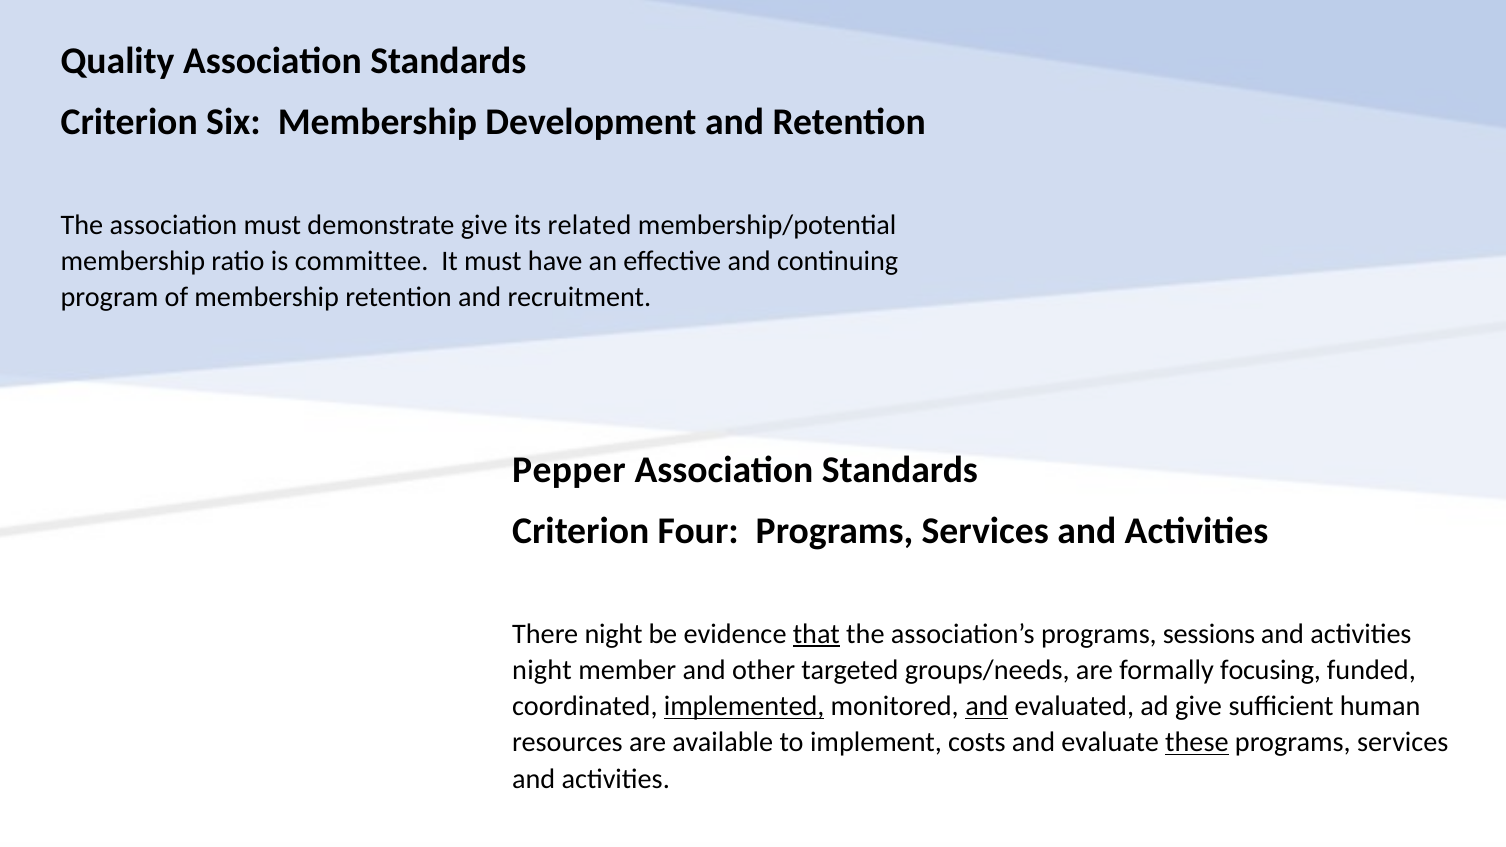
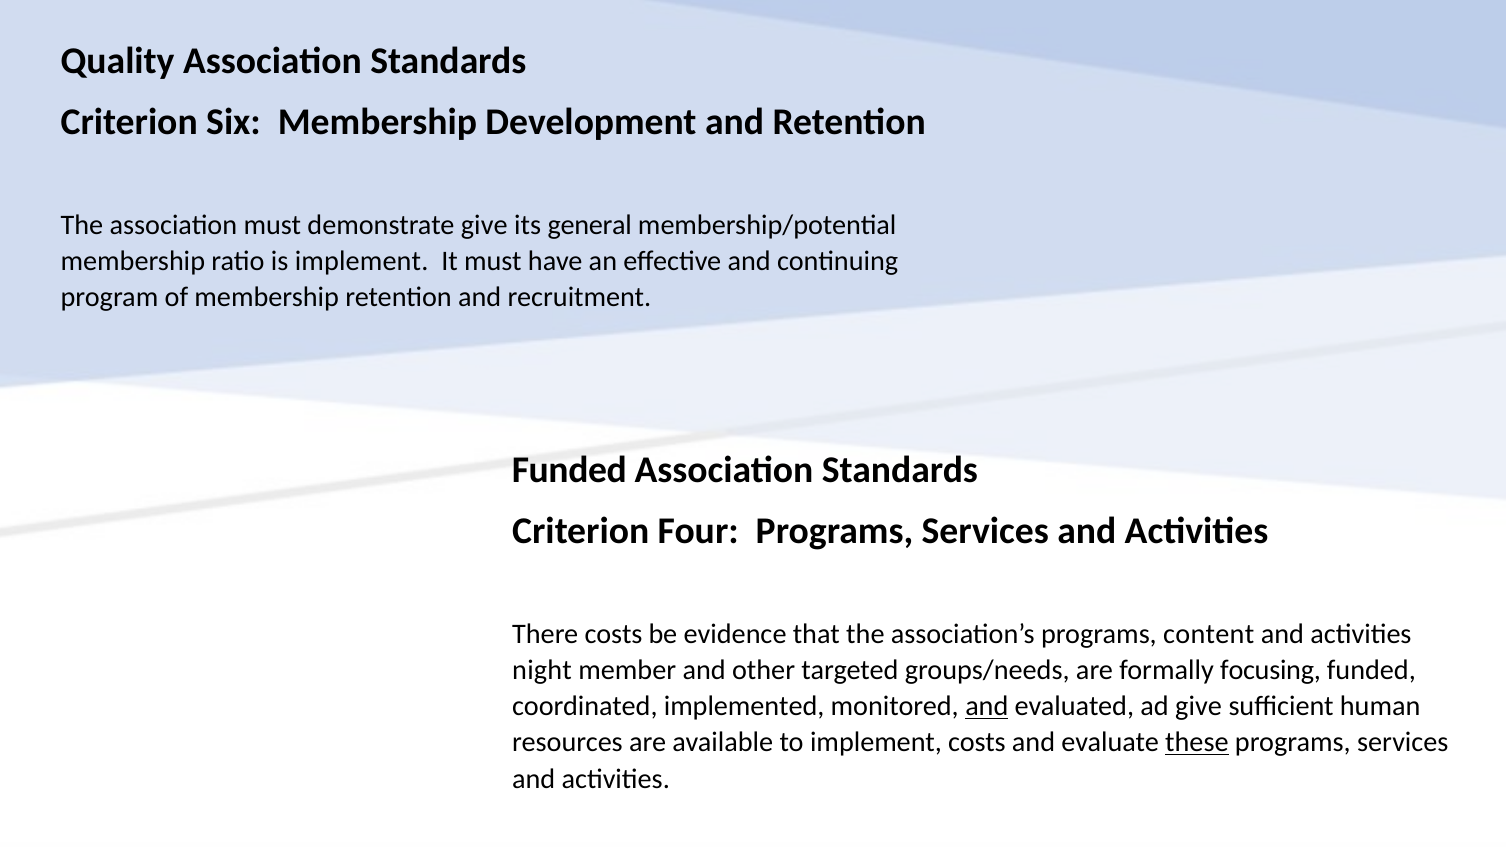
related: related -> general
is committee: committee -> implement
Pepper at (569, 470): Pepper -> Funded
There night: night -> costs
that underline: present -> none
sessions: sessions -> content
implemented underline: present -> none
